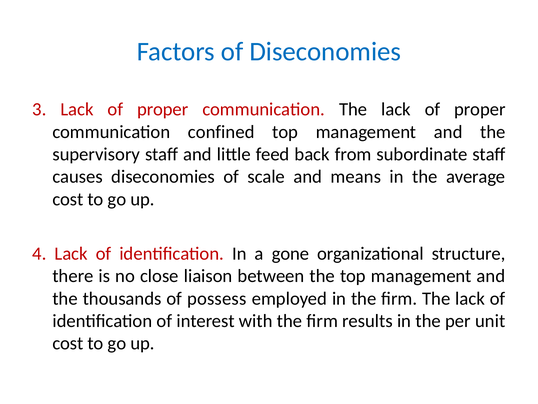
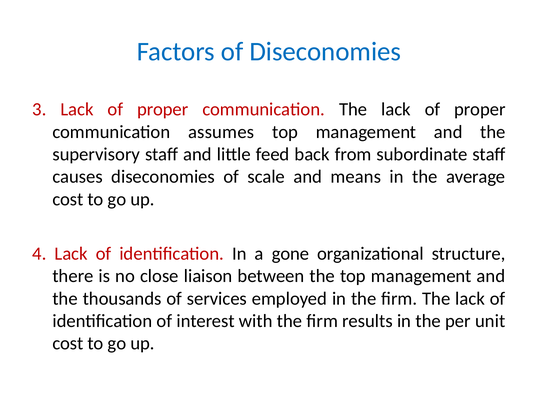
confined: confined -> assumes
possess: possess -> services
